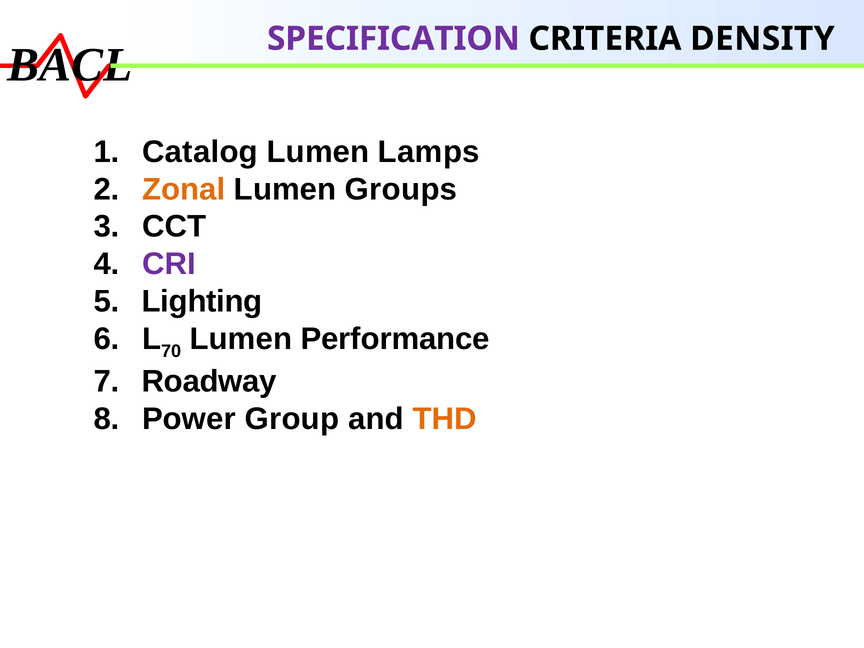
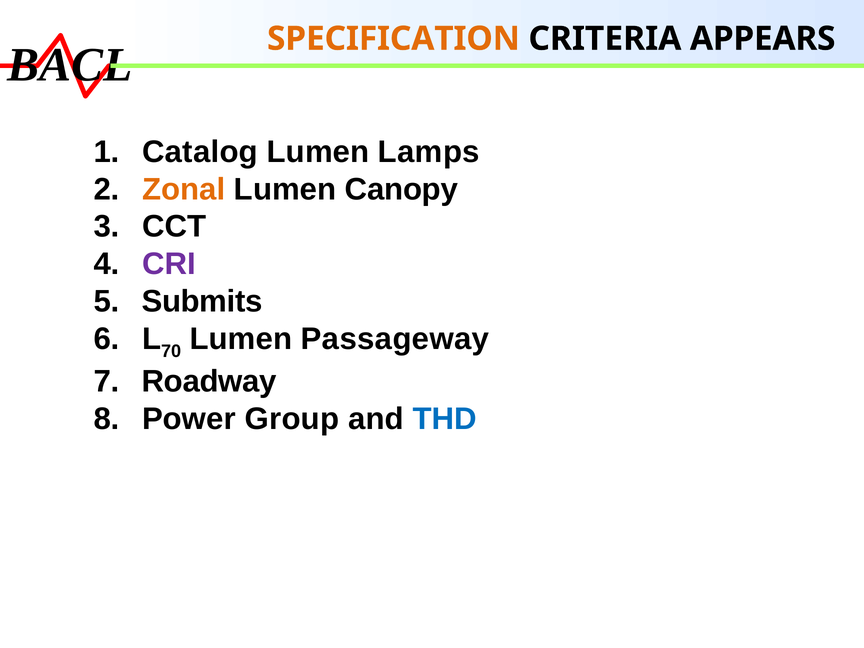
SPECIFICATION colour: purple -> orange
DENSITY: DENSITY -> APPEARS
Groups: Groups -> Canopy
Lighting: Lighting -> Submits
Performance: Performance -> Passageway
THD colour: orange -> blue
